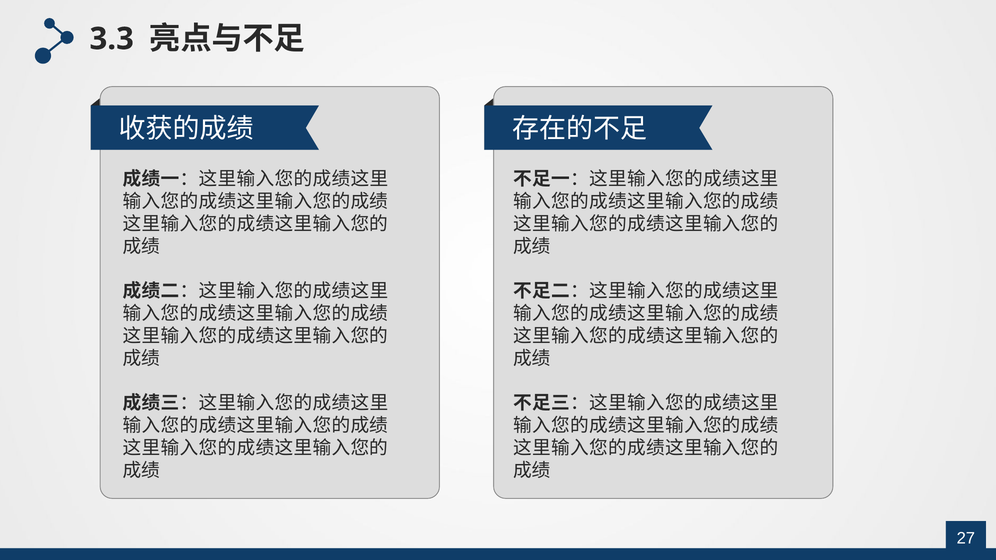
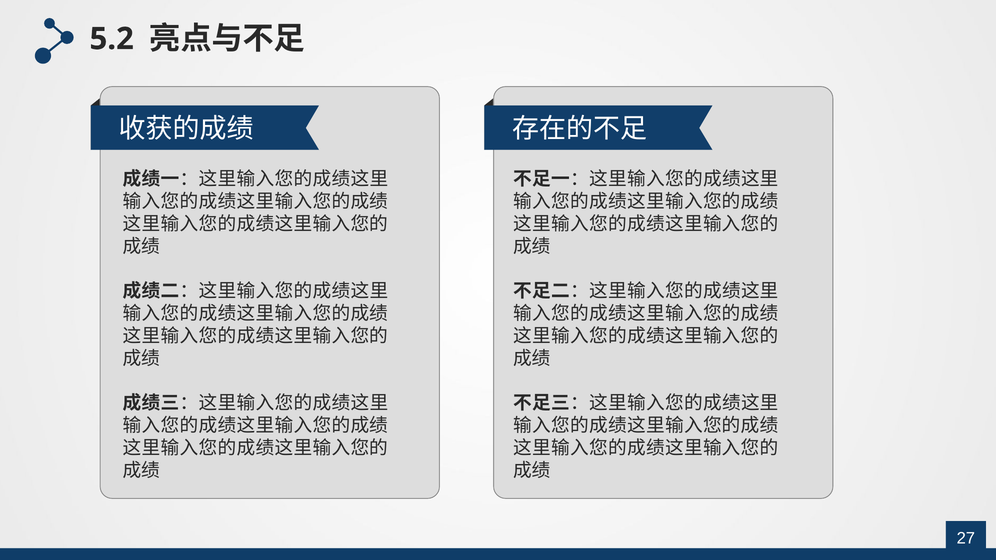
3.3: 3.3 -> 5.2
